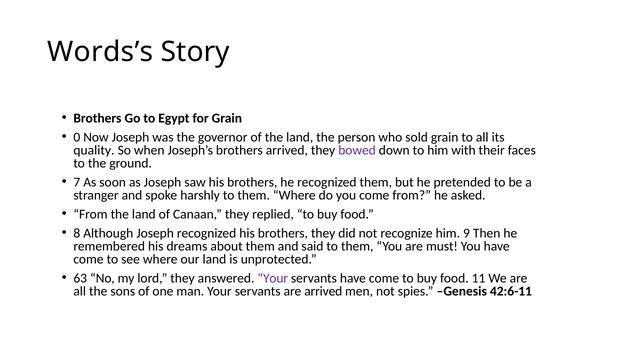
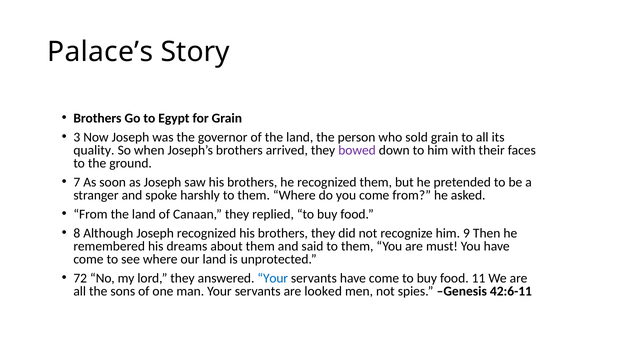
Words’s: Words’s -> Palace’s
0: 0 -> 3
63: 63 -> 72
Your at (273, 278) colour: purple -> blue
are arrived: arrived -> looked
